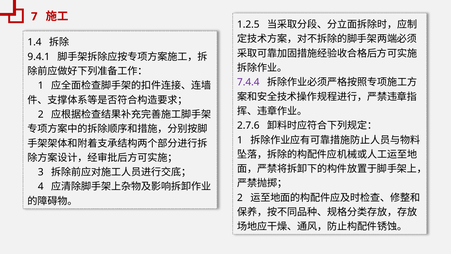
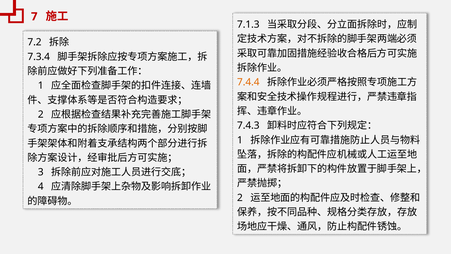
1.2.5: 1.2.5 -> 7.1.3
1.4: 1.4 -> 7.2
9.4.1: 9.4.1 -> 7.3.4
7.4.4 colour: purple -> orange
2.7.6: 2.7.6 -> 7.4.3
